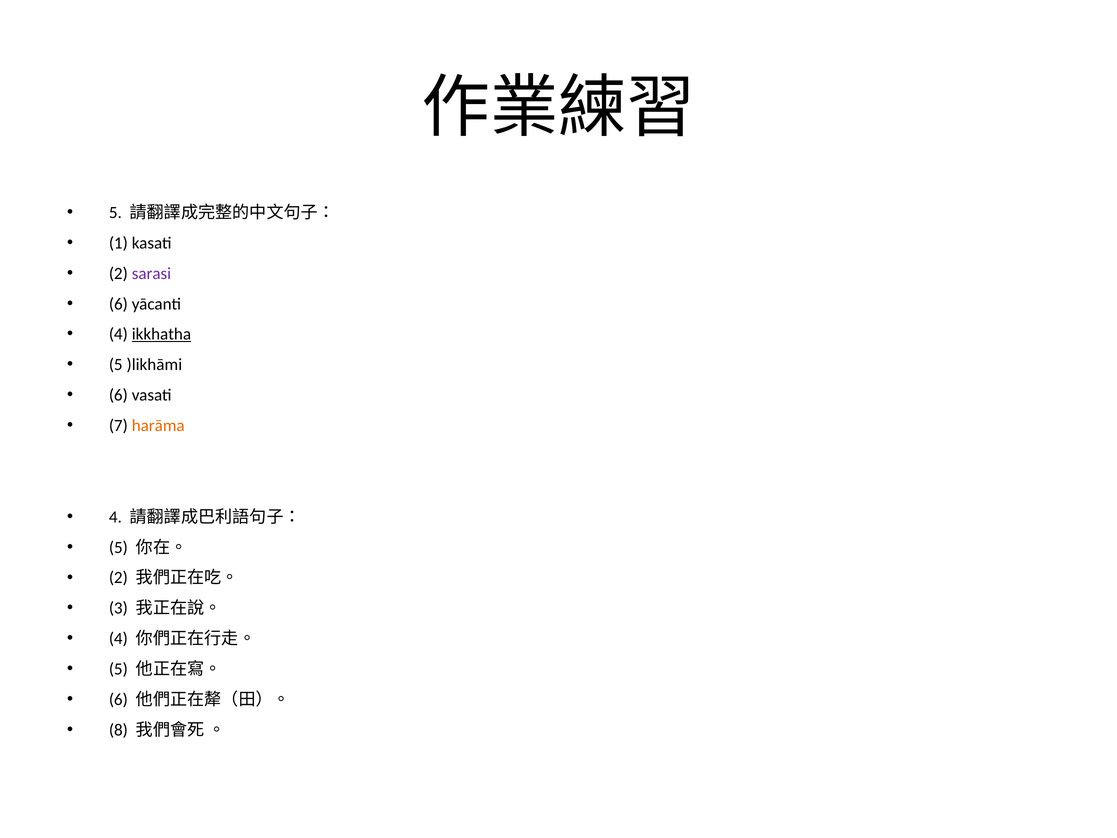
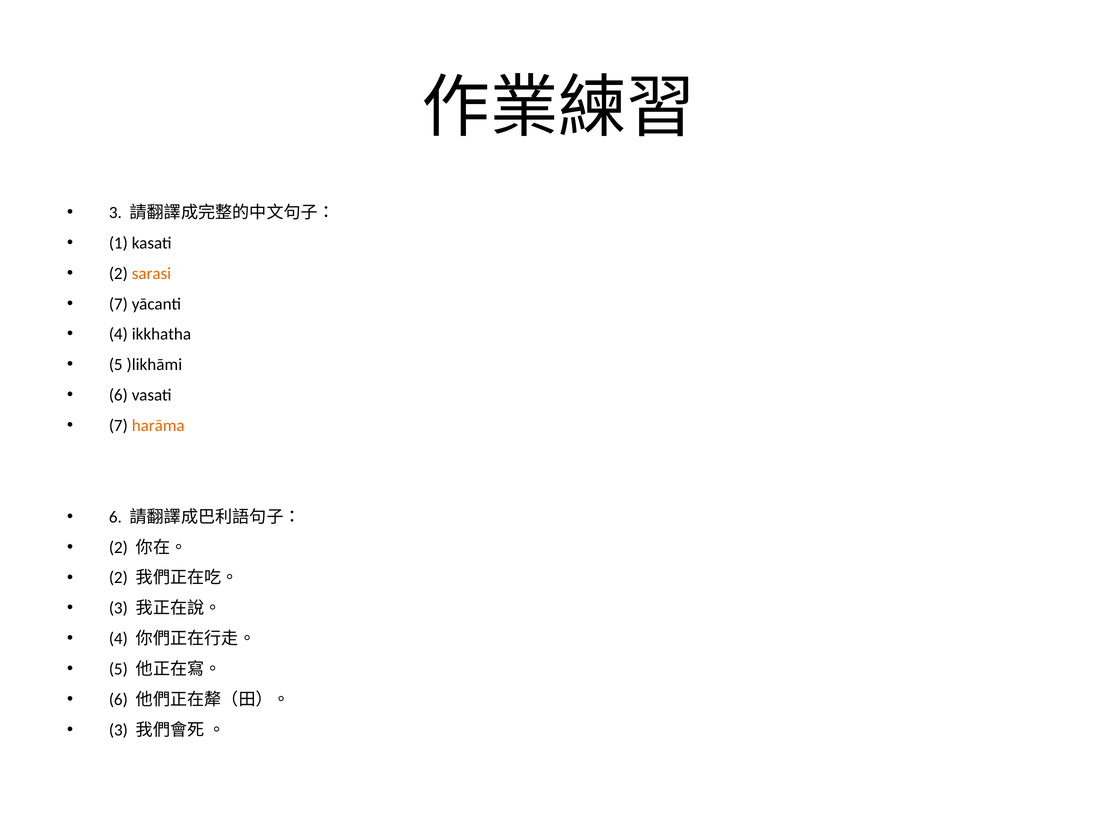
5 at (115, 212): 5 -> 3
sarasi colour: purple -> orange
6 at (118, 304): 6 -> 7
ikkhatha underline: present -> none
4 at (115, 517): 4 -> 6
5 at (118, 547): 5 -> 2
8 at (118, 730): 8 -> 3
